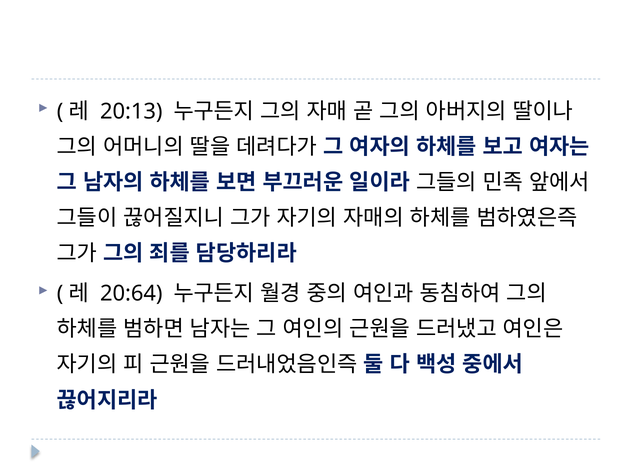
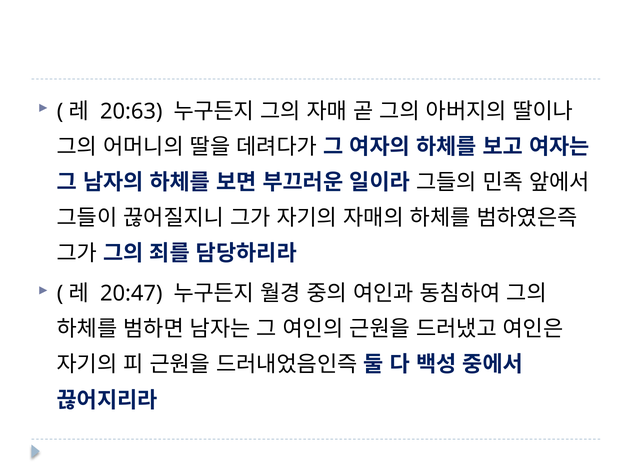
20:13: 20:13 -> 20:63
20:64: 20:64 -> 20:47
